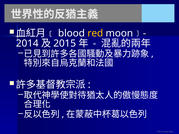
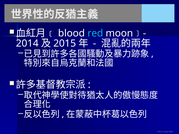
red colour: yellow -> light blue
